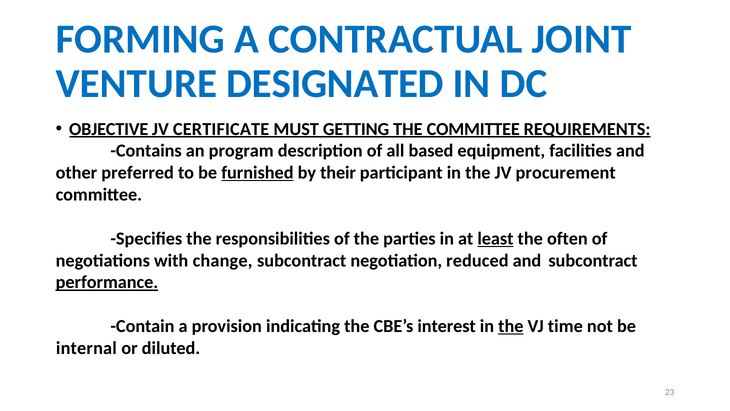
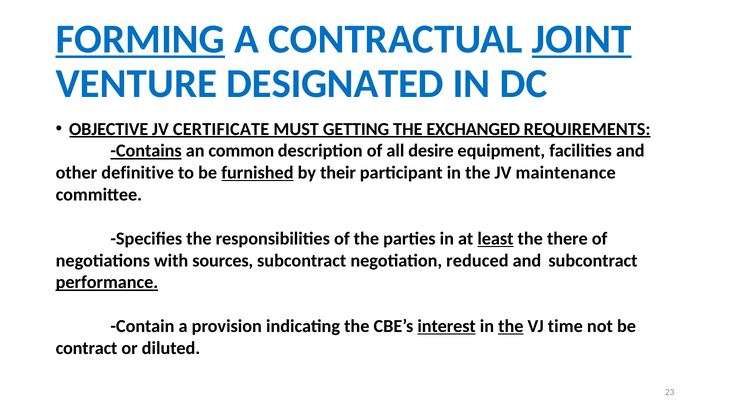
FORMING underline: none -> present
JOINT underline: none -> present
THE COMMITTEE: COMMITTEE -> EXCHANGED
Contains underline: none -> present
program: program -> common
based: based -> desire
preferred: preferred -> definitive
procurement: procurement -> maintenance
often: often -> there
change: change -> sources
interest underline: none -> present
internal: internal -> contract
